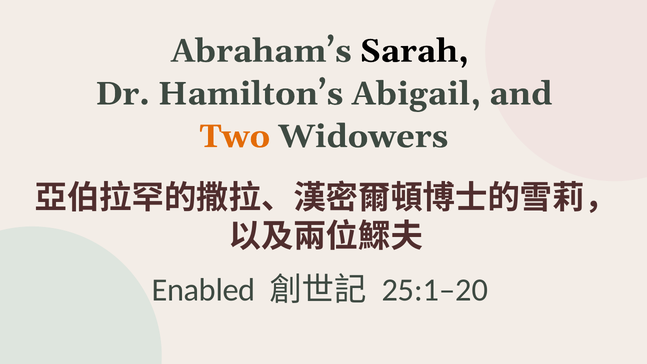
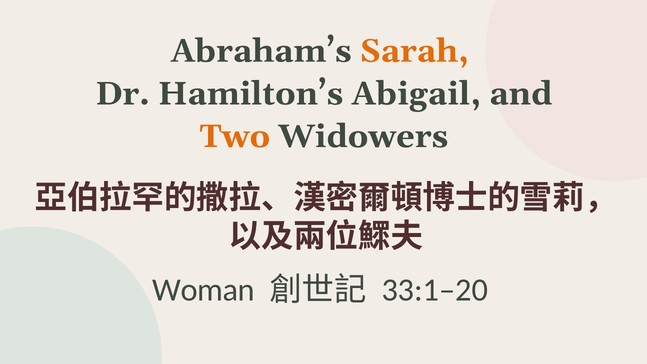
Sarah colour: black -> orange
Enabled: Enabled -> Woman
25:1–20: 25:1–20 -> 33:1–20
